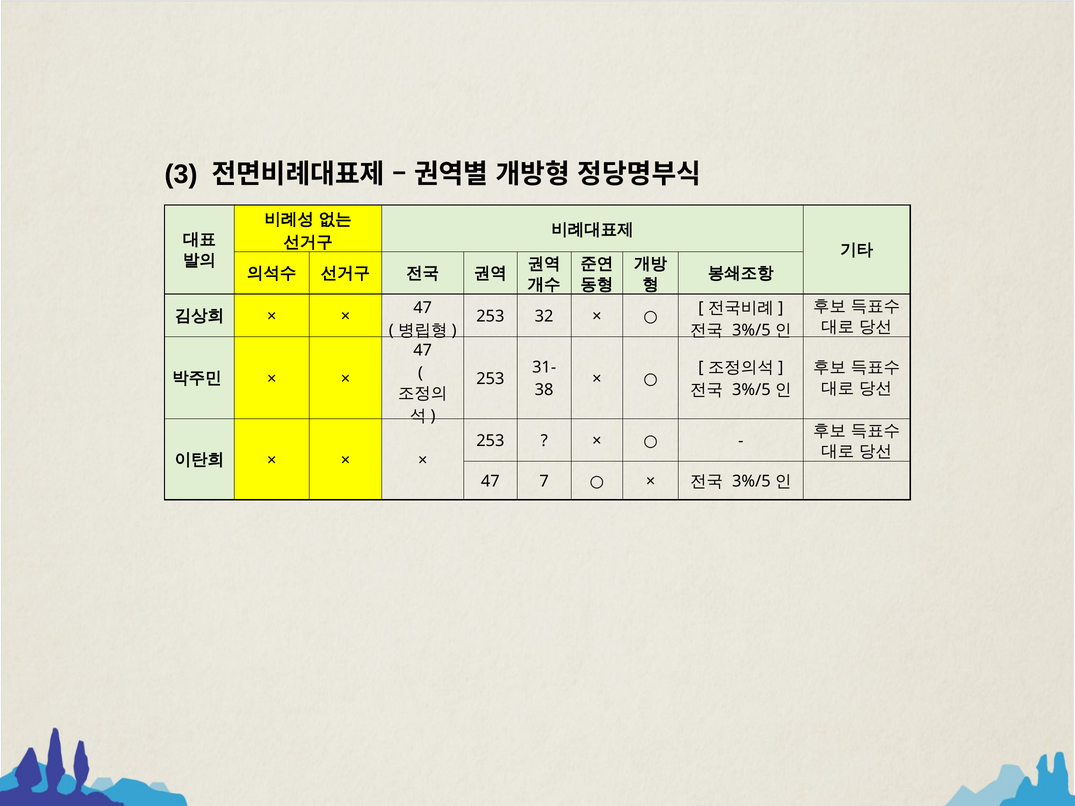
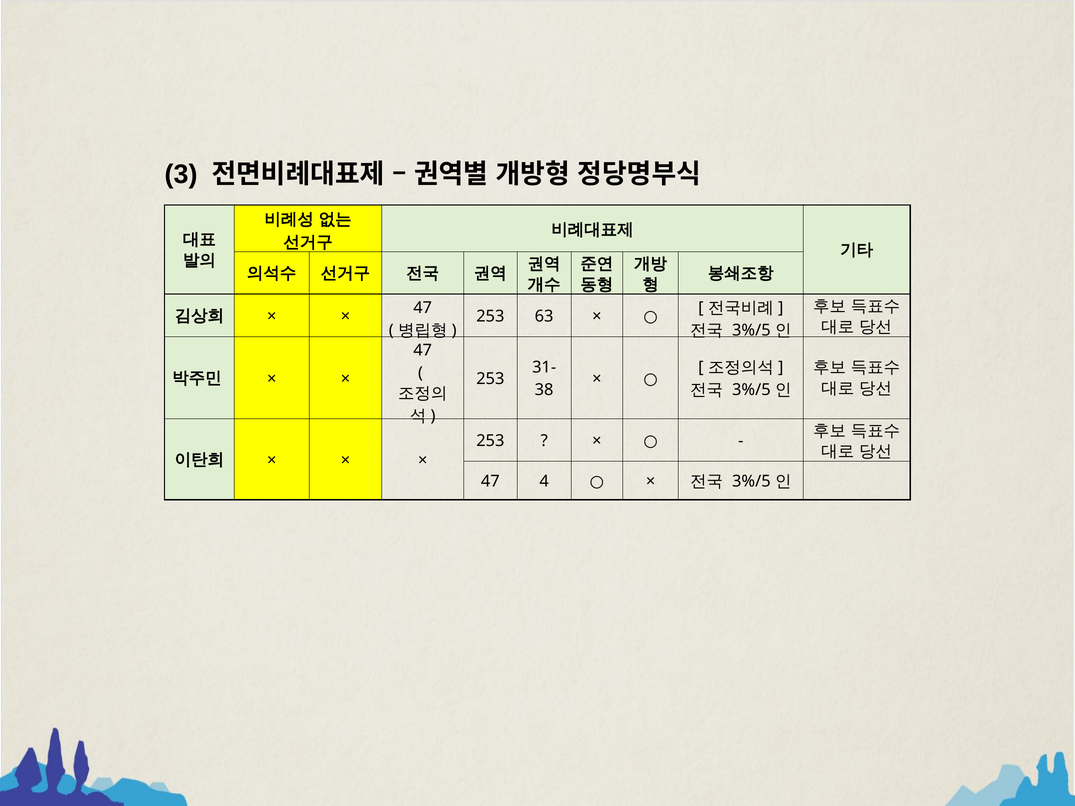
32: 32 -> 63
7: 7 -> 4
